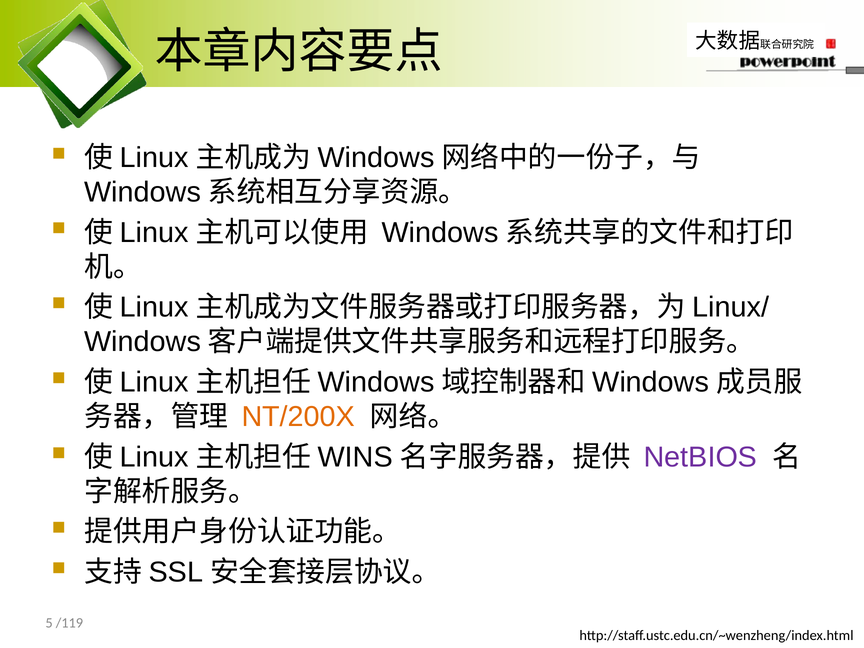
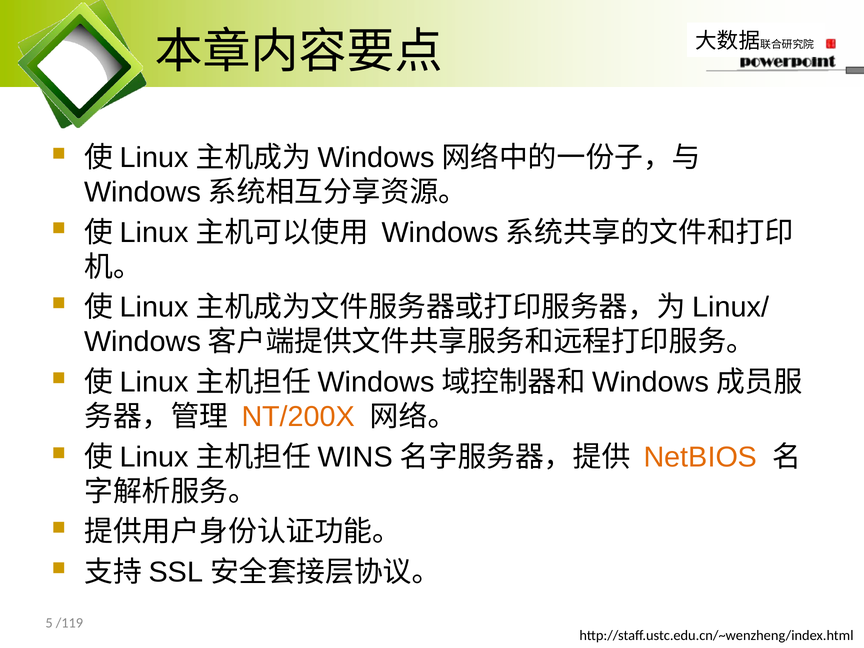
NetBIOS colour: purple -> orange
